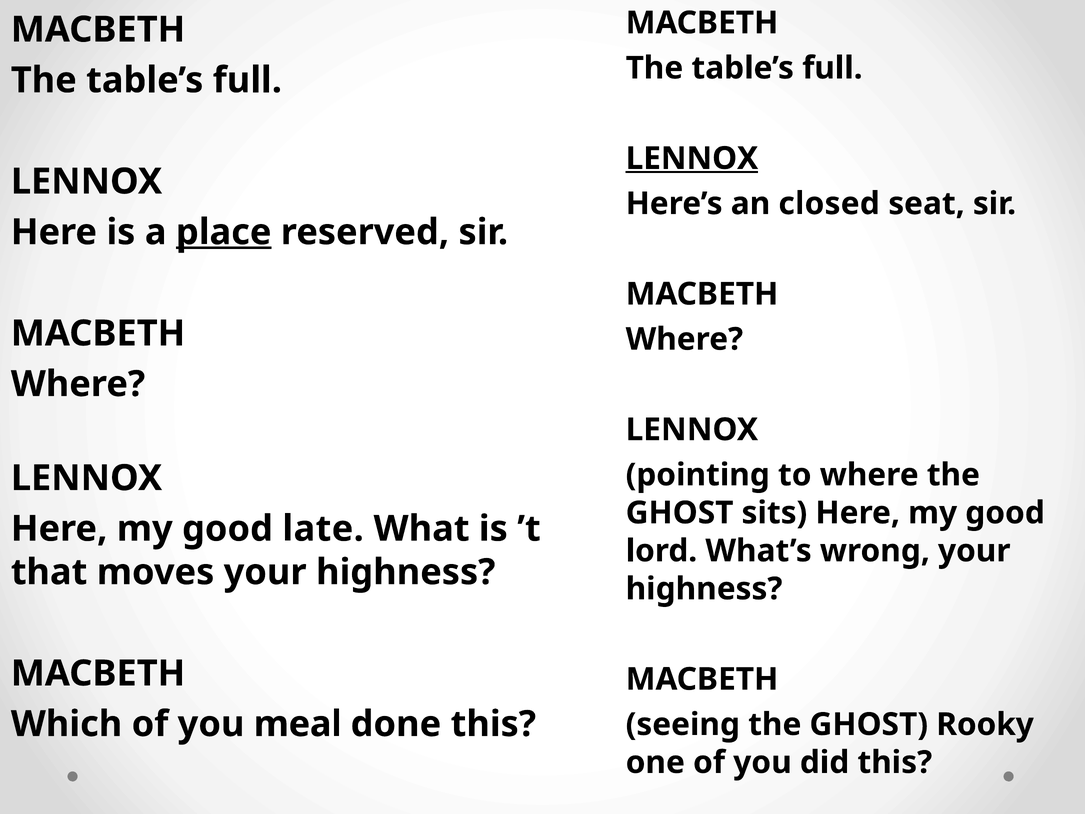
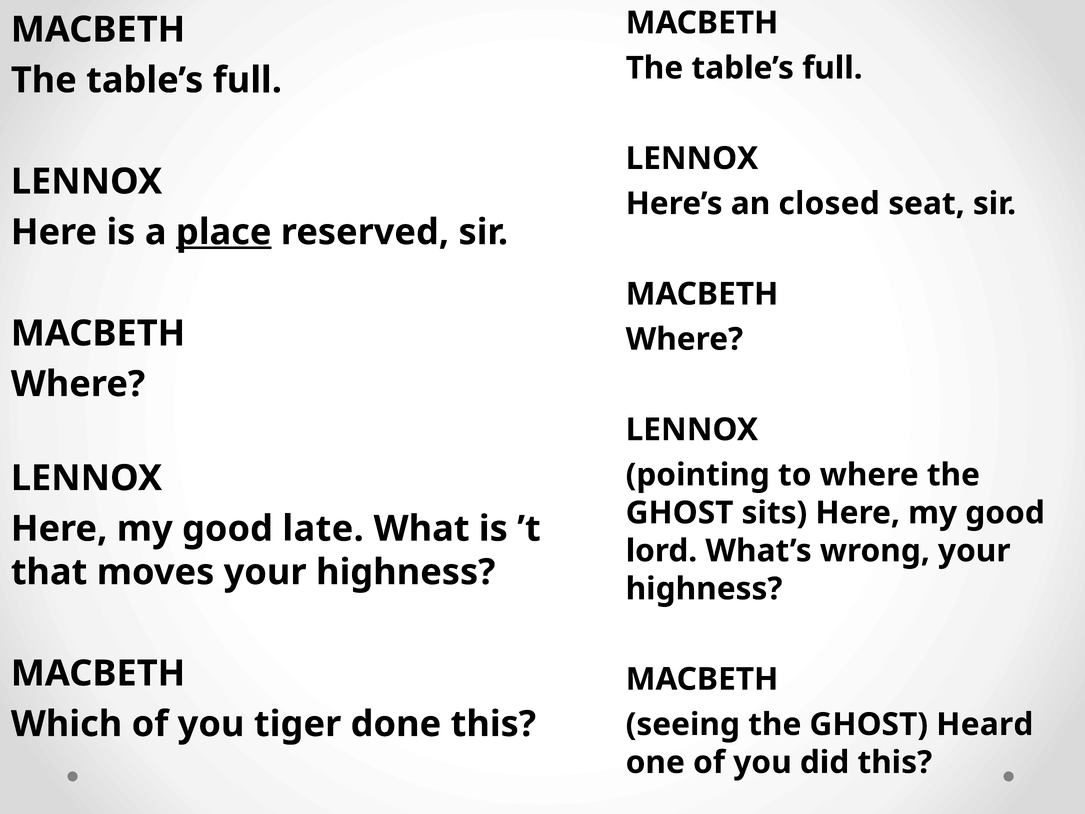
LENNOX at (692, 158) underline: present -> none
meal: meal -> tiger
Rooky: Rooky -> Heard
